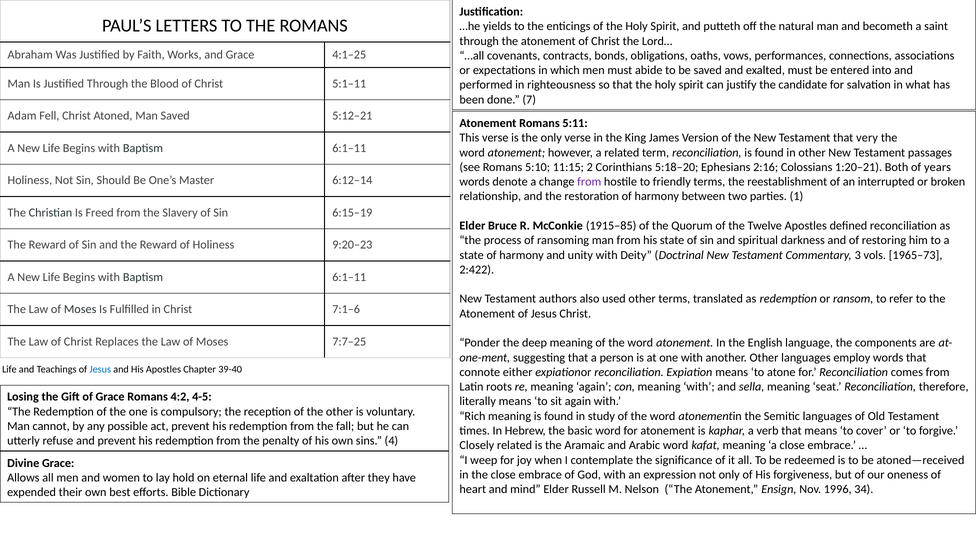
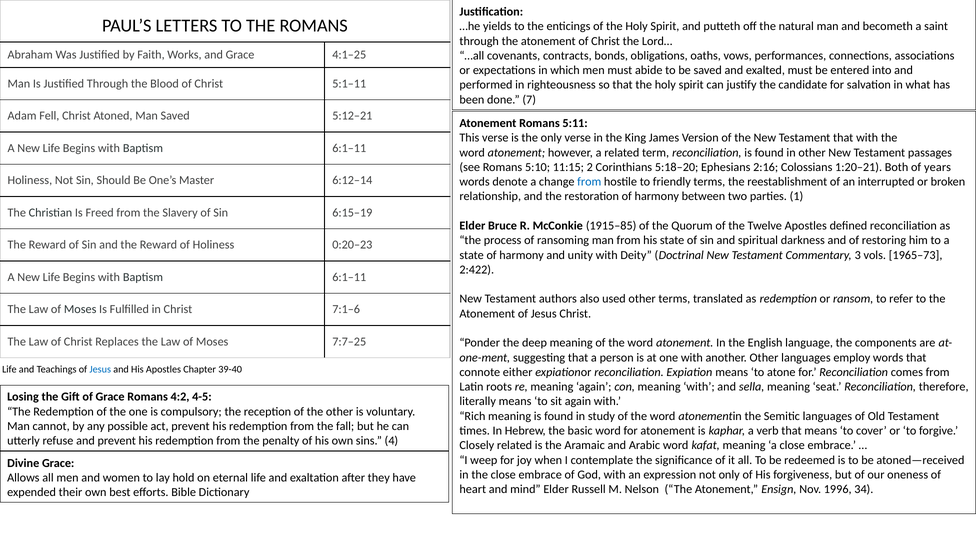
that very: very -> with
from at (589, 182) colour: purple -> blue
9:20–23: 9:20–23 -> 0:20–23
